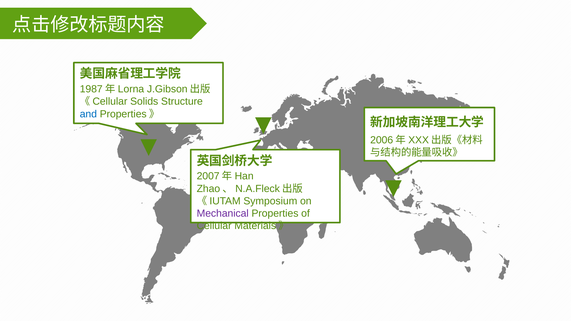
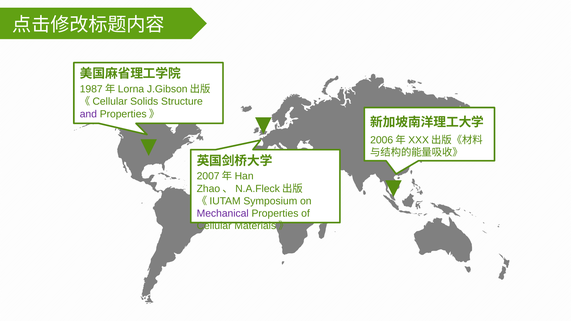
and colour: blue -> purple
